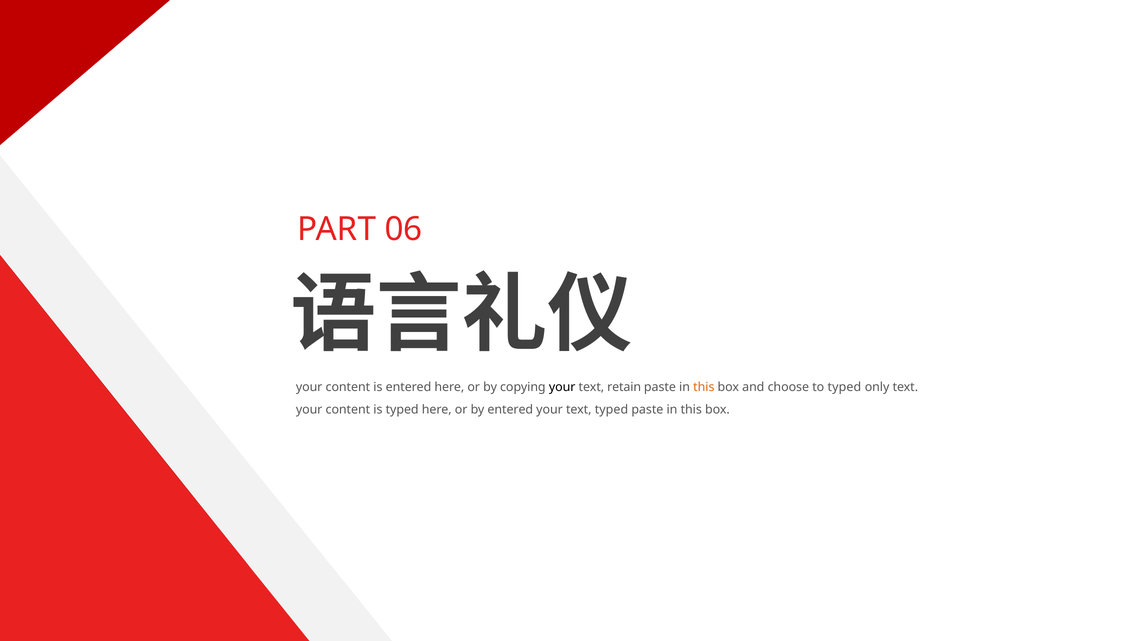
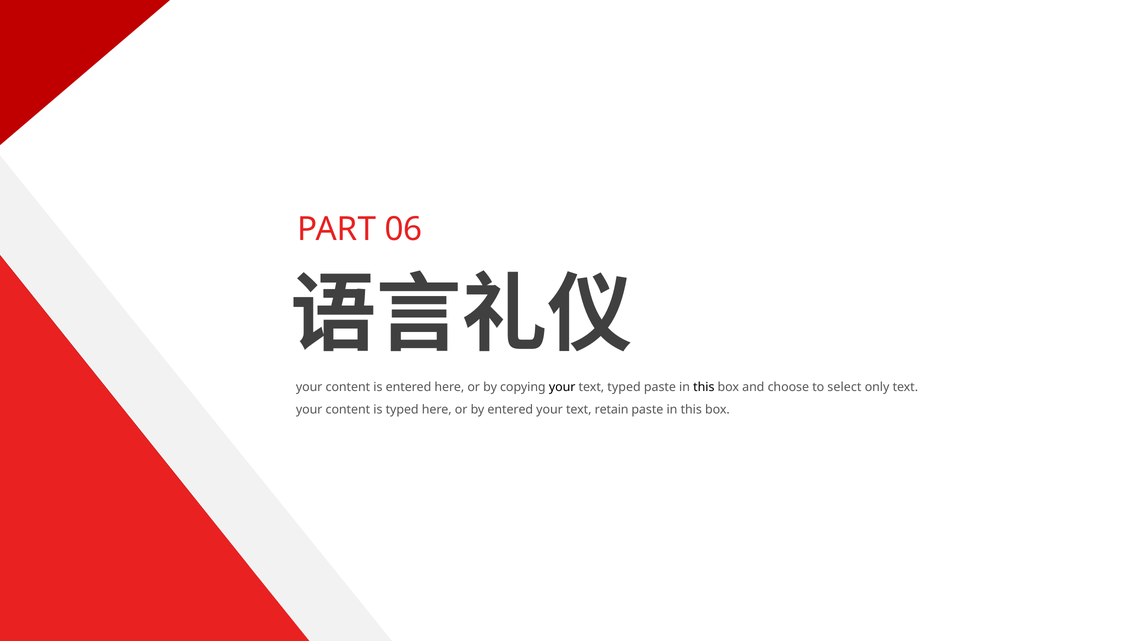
text retain: retain -> typed
this at (704, 387) colour: orange -> black
to typed: typed -> select
text typed: typed -> retain
